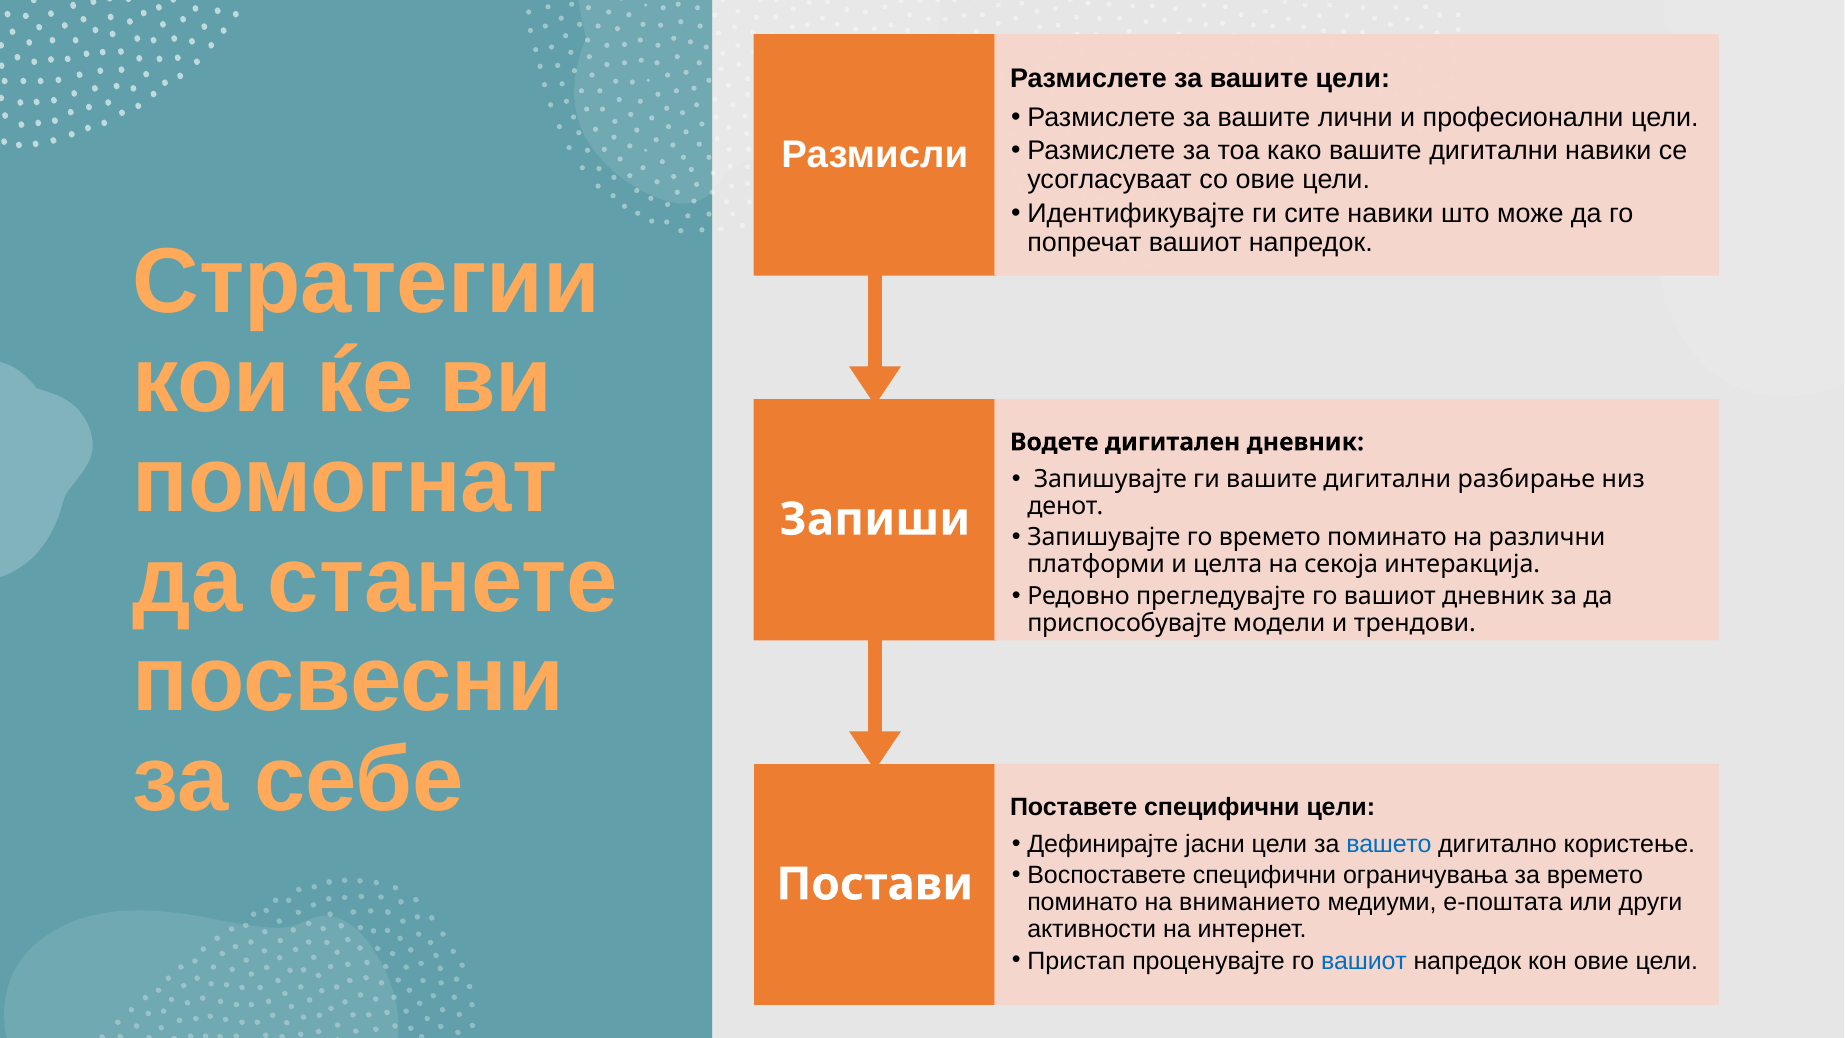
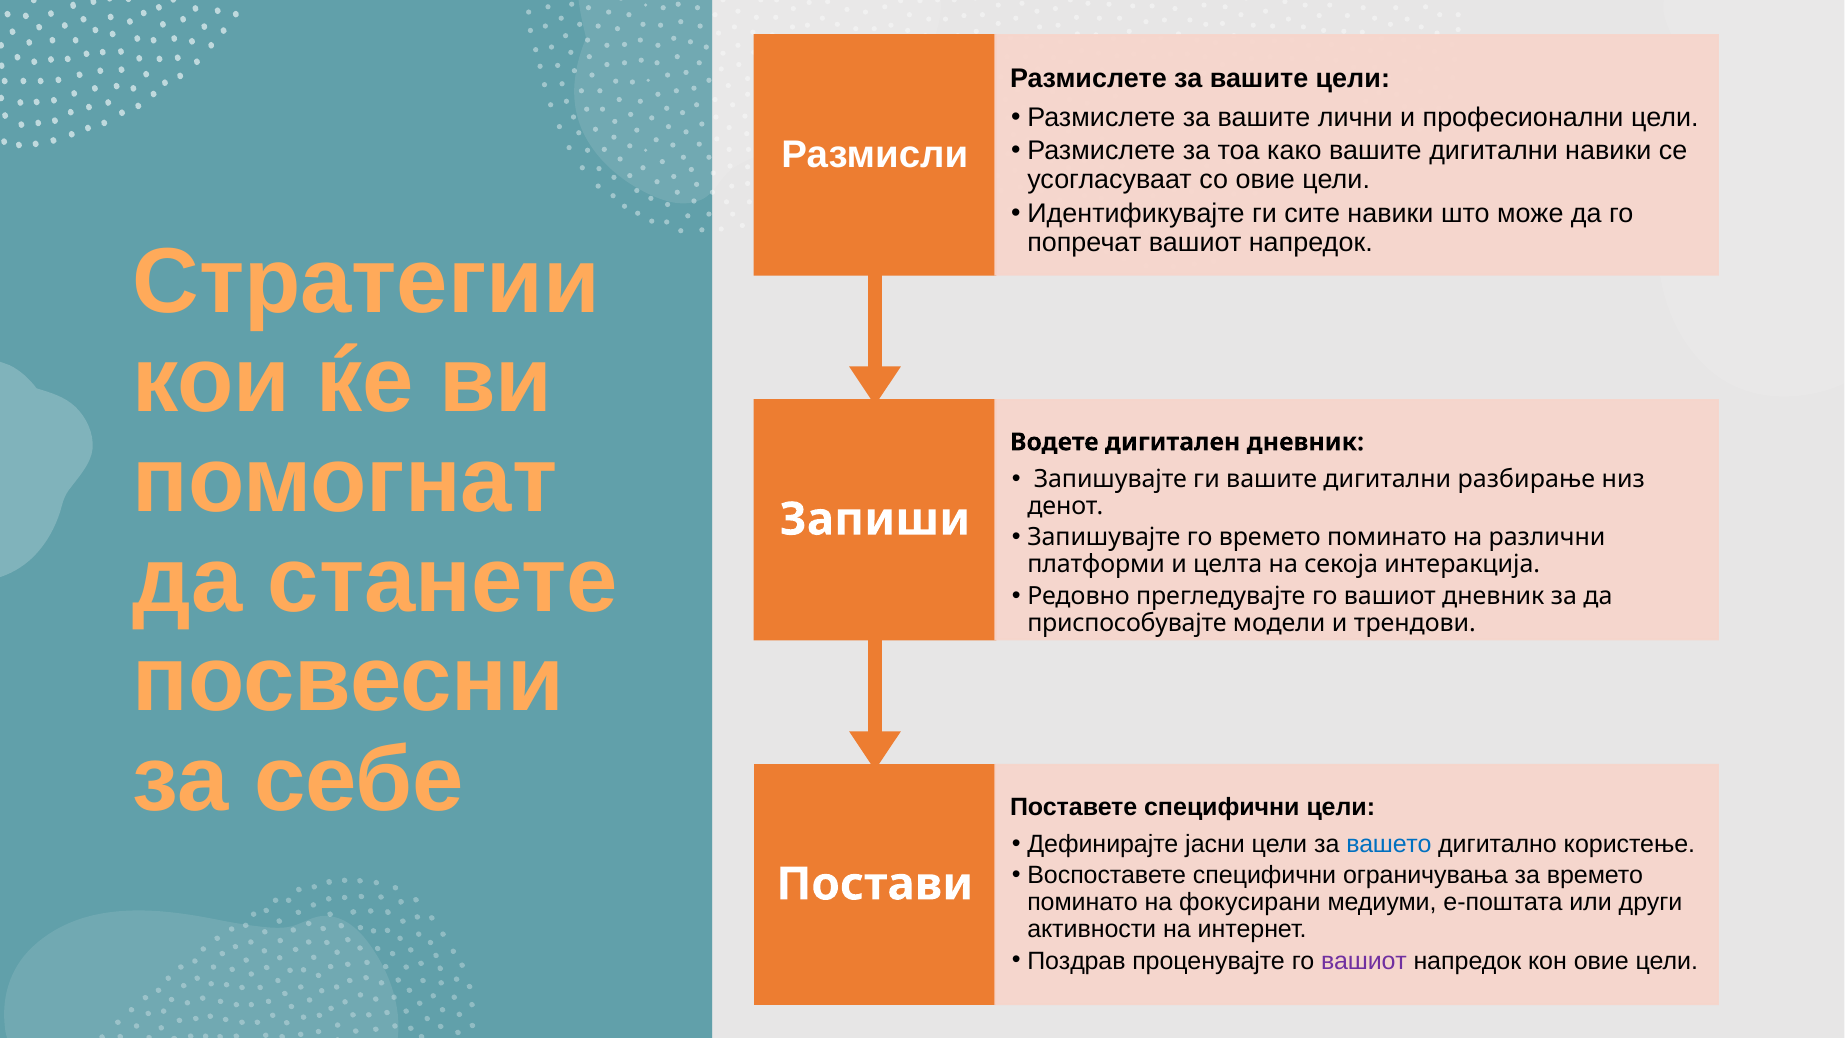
вниманието: вниманието -> фокусирани
Пристап: Пристап -> Поздрав
вашиот at (1364, 961) colour: blue -> purple
